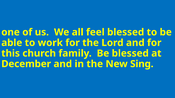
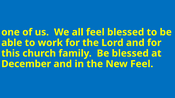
New Sing: Sing -> Feel
